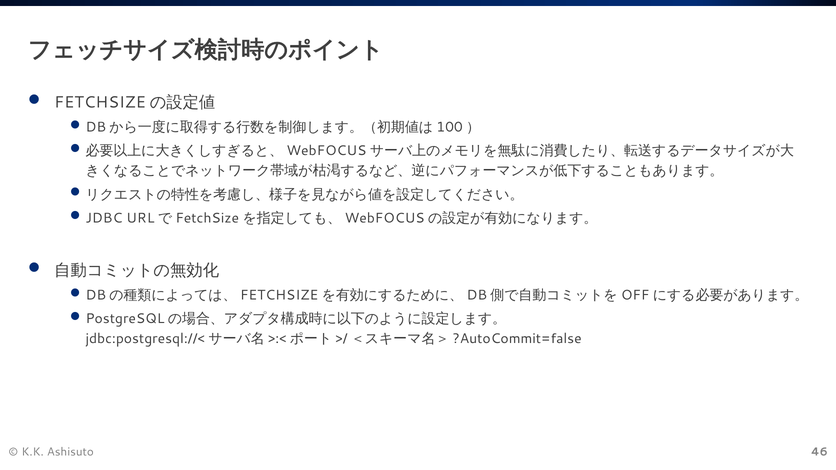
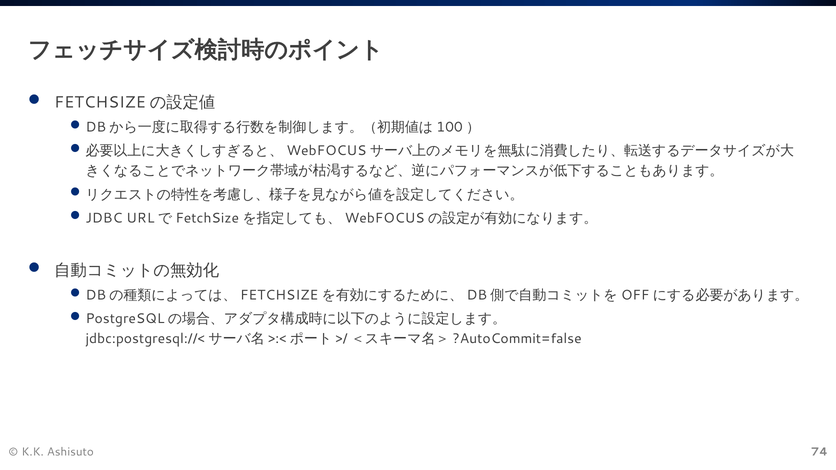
46: 46 -> 74
